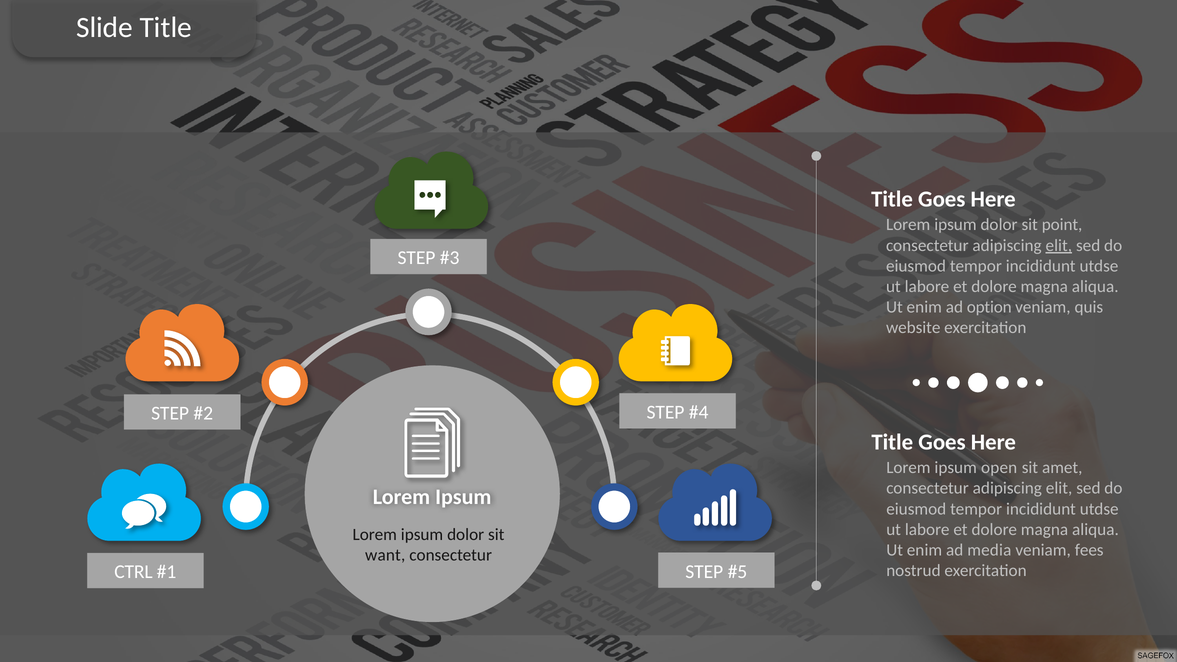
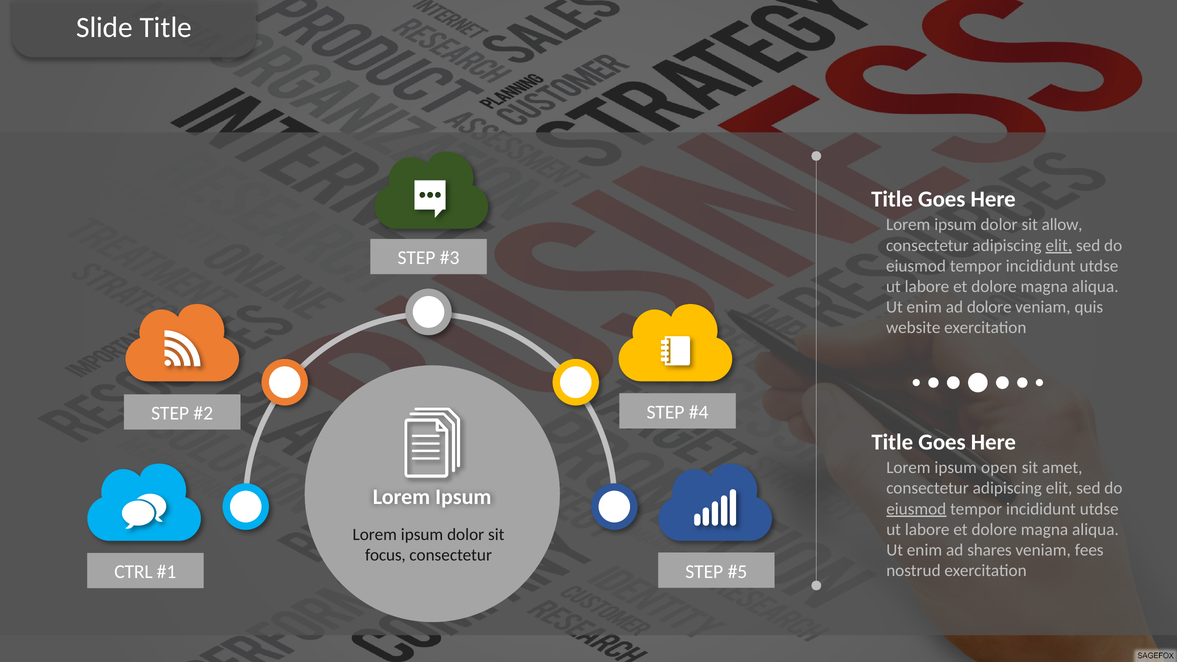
point: point -> allow
ad option: option -> dolore
eiusmod at (916, 509) underline: none -> present
media: media -> shares
want: want -> focus
